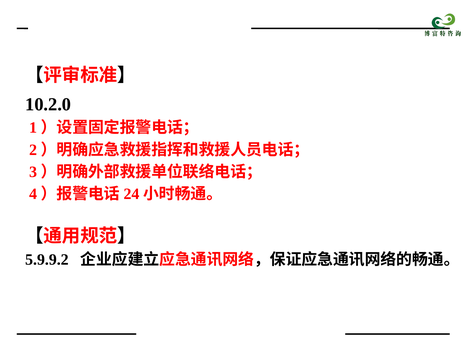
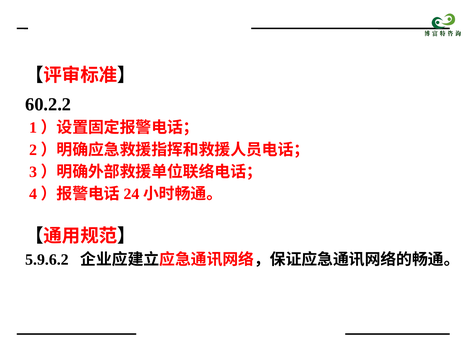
10.2.0: 10.2.0 -> 60.2.2
5.9.9.2: 5.9.9.2 -> 5.9.6.2
